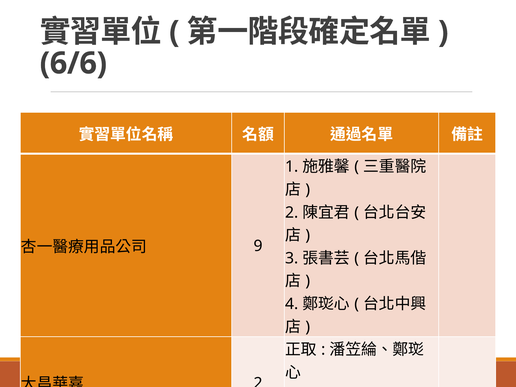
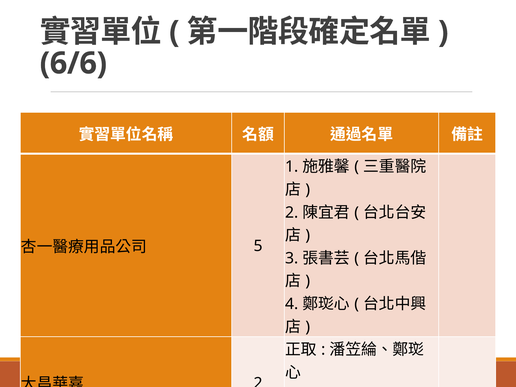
9: 9 -> 5
